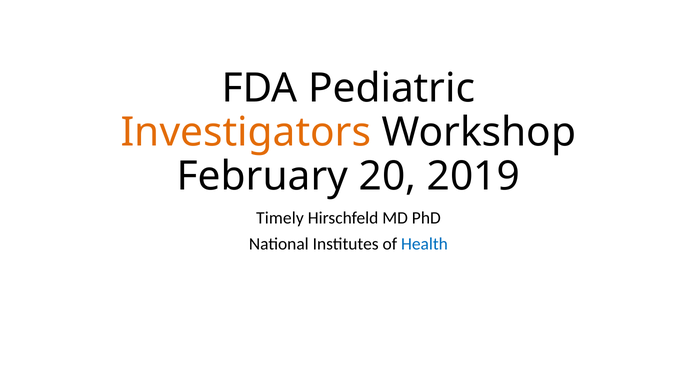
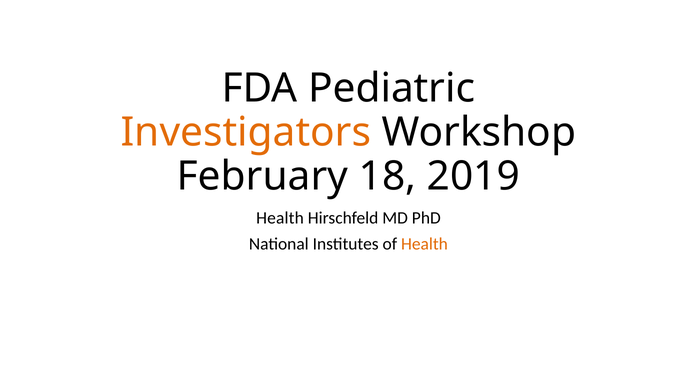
20: 20 -> 18
Timely at (280, 218): Timely -> Health
Health at (424, 244) colour: blue -> orange
